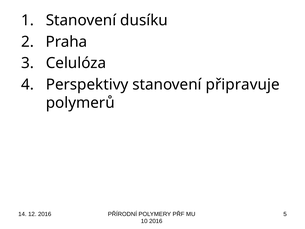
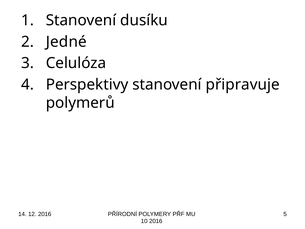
Praha: Praha -> Jedné
